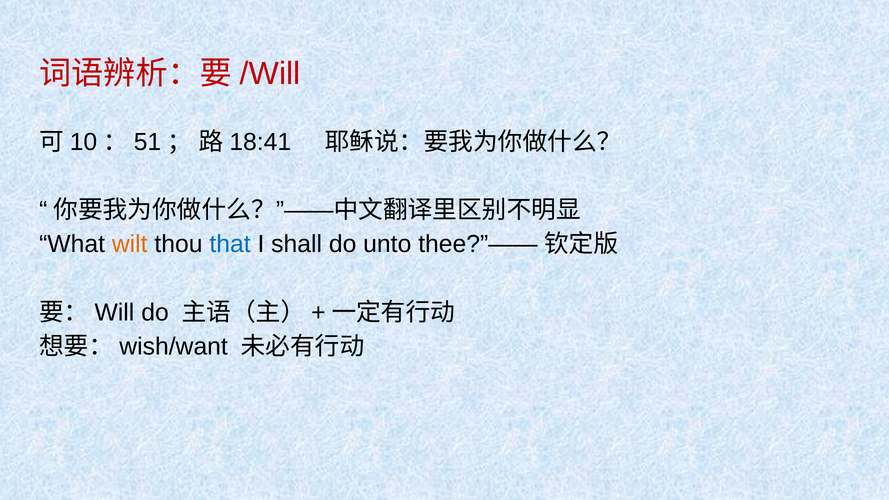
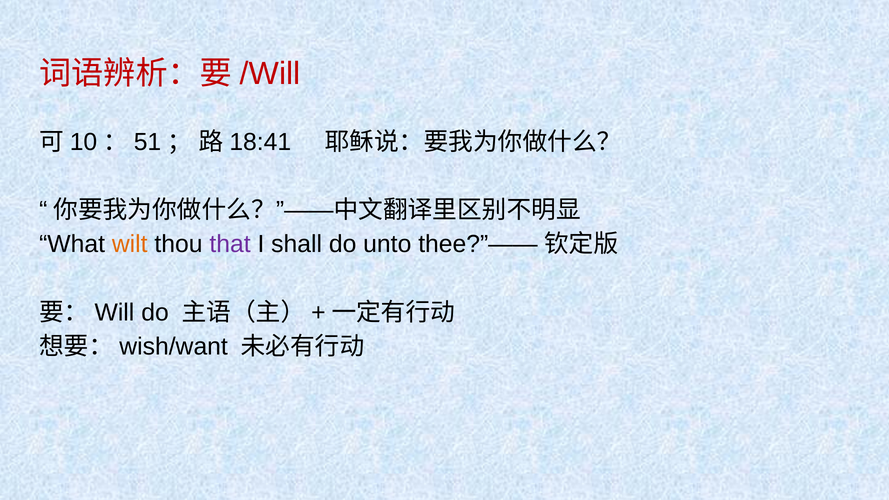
that colour: blue -> purple
